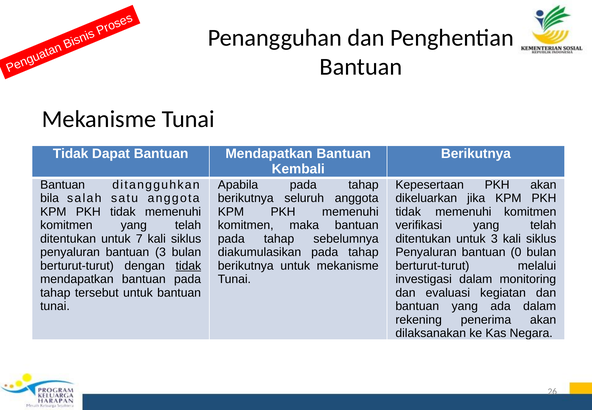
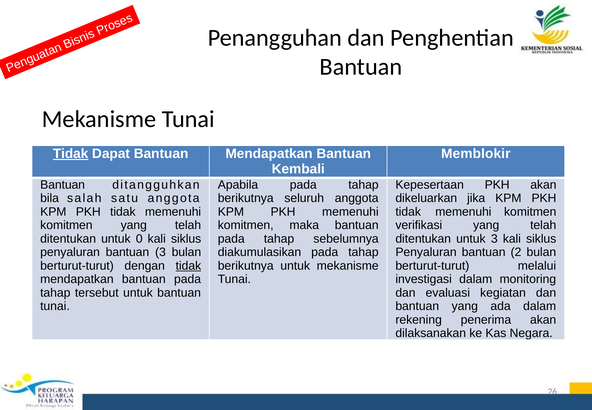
Tidak at (71, 154) underline: none -> present
Berikutnya at (476, 154): Berikutnya -> Memblokir
7: 7 -> 0
0: 0 -> 2
